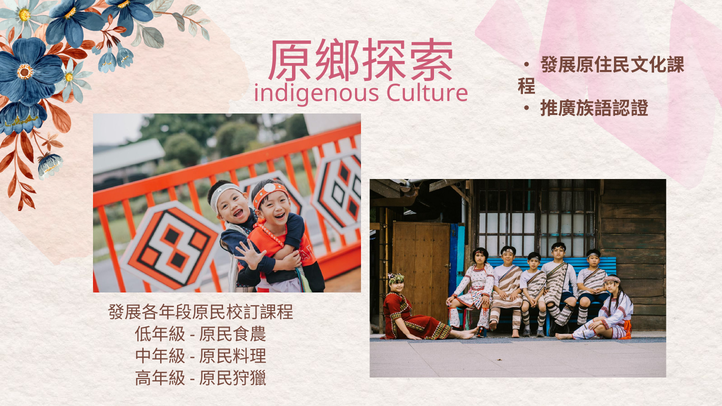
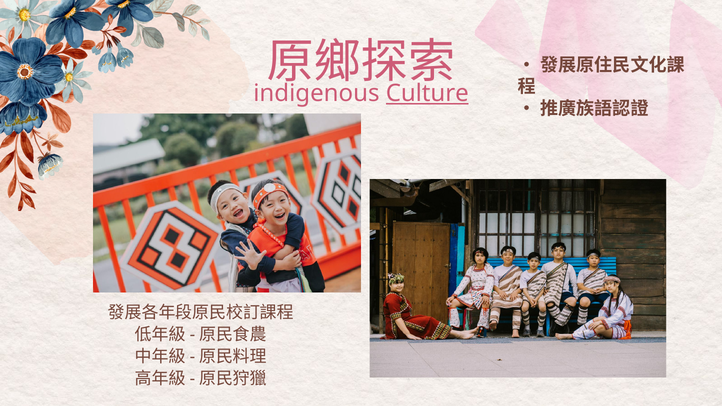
Culture underline: none -> present
